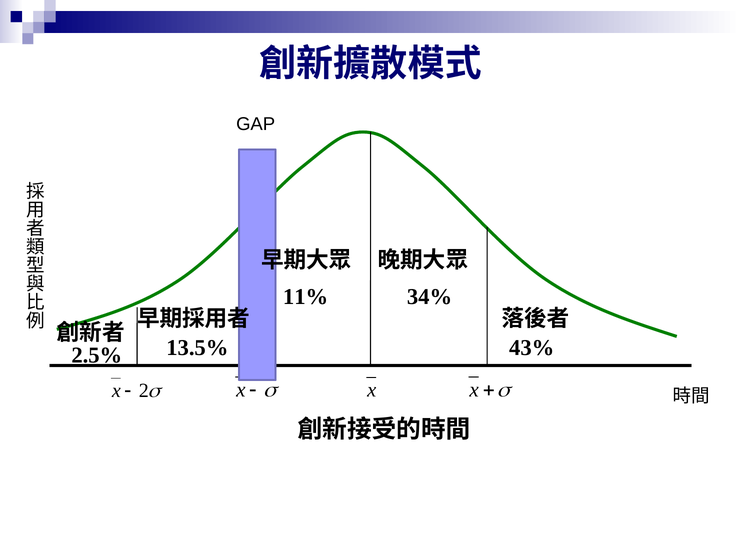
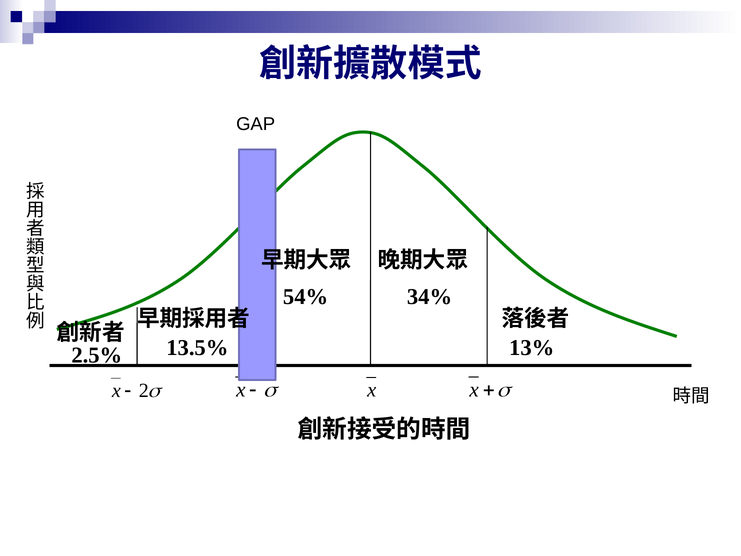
11%: 11% -> 54%
43%: 43% -> 13%
